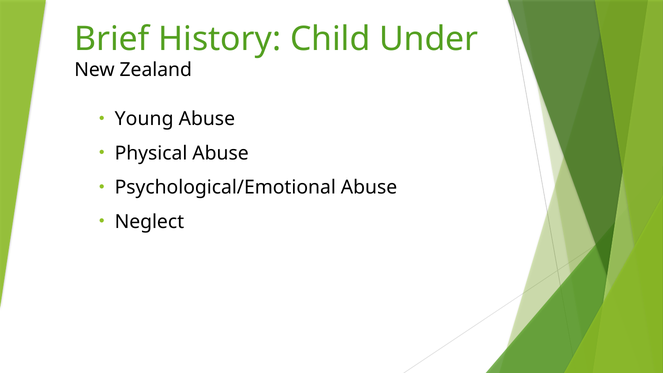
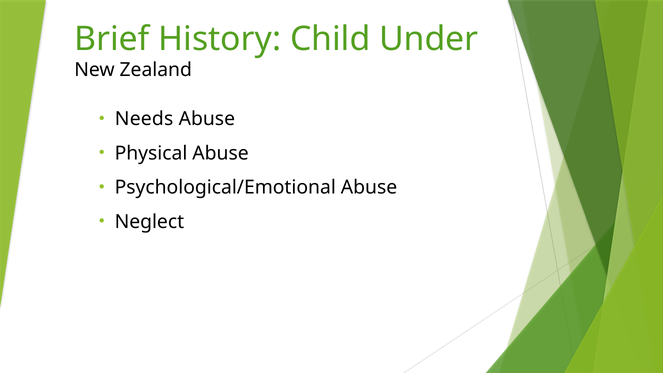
Young: Young -> Needs
